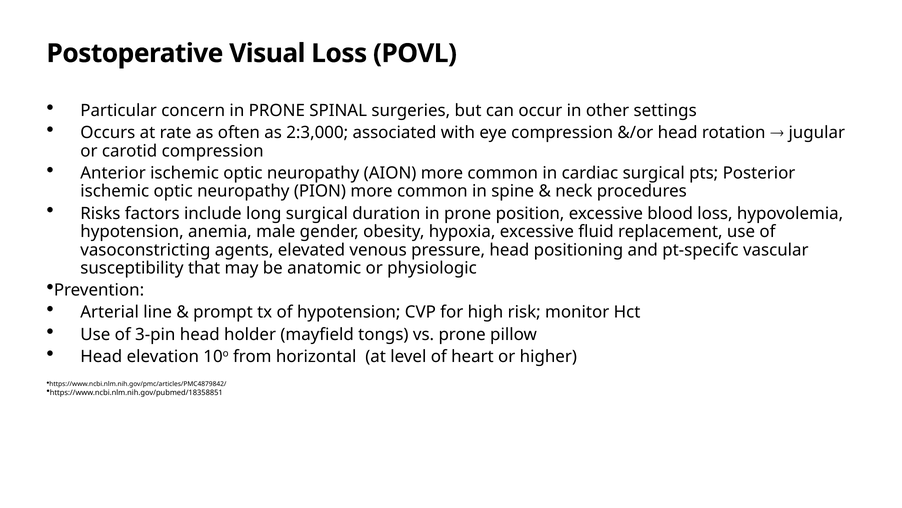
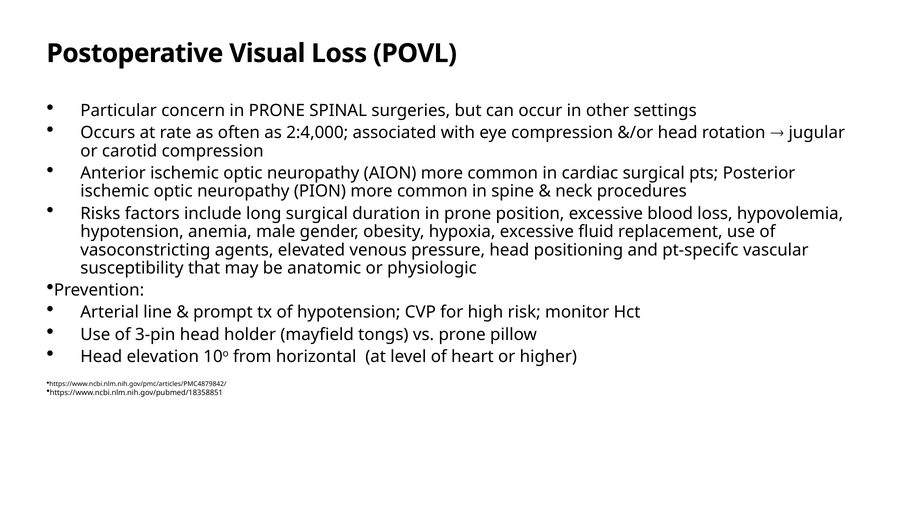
2:3,000: 2:3,000 -> 2:4,000
